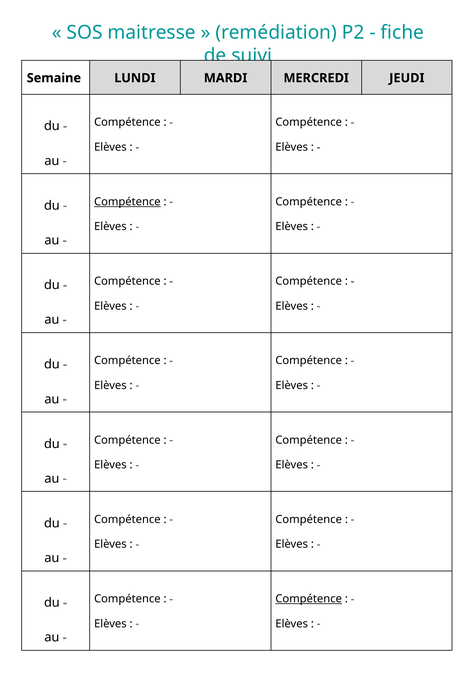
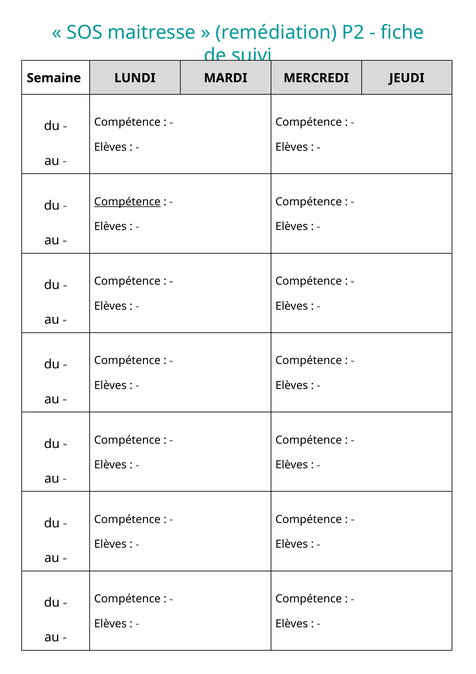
Compétence at (309, 598) underline: present -> none
